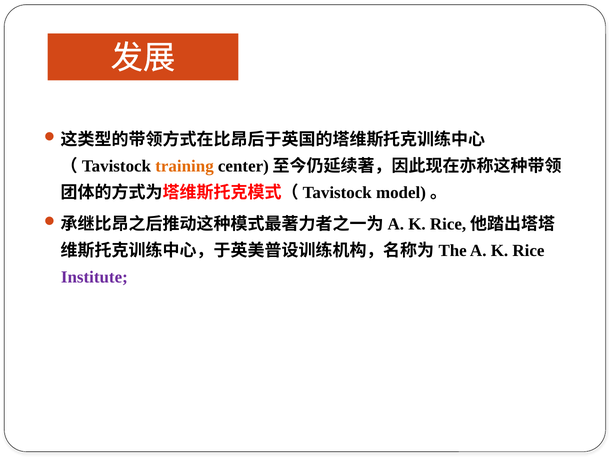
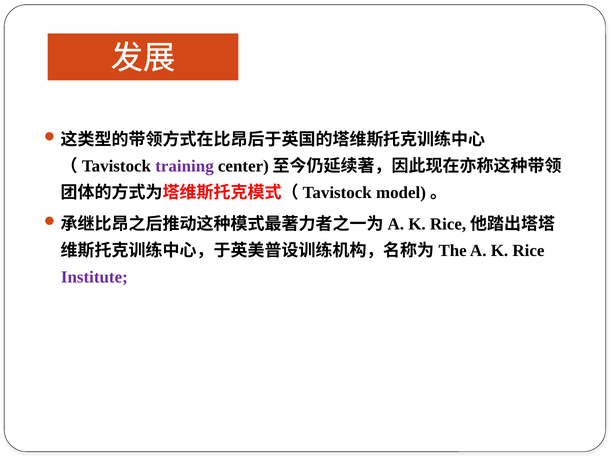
training colour: orange -> purple
